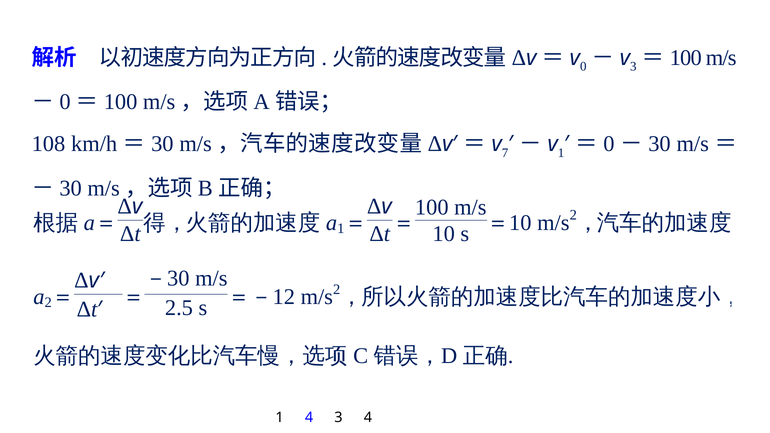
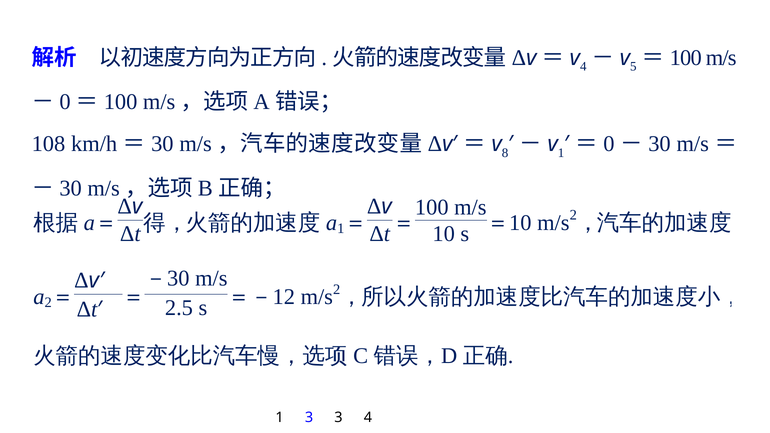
0 at (583, 66): 0 -> 4
3 at (633, 66): 3 -> 5
7: 7 -> 8
1 4: 4 -> 3
